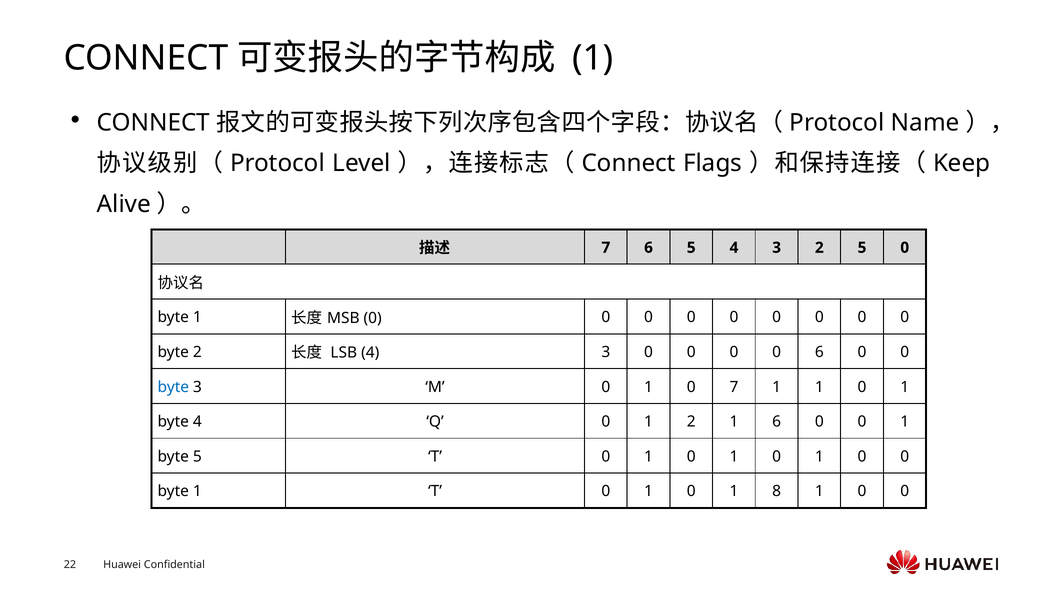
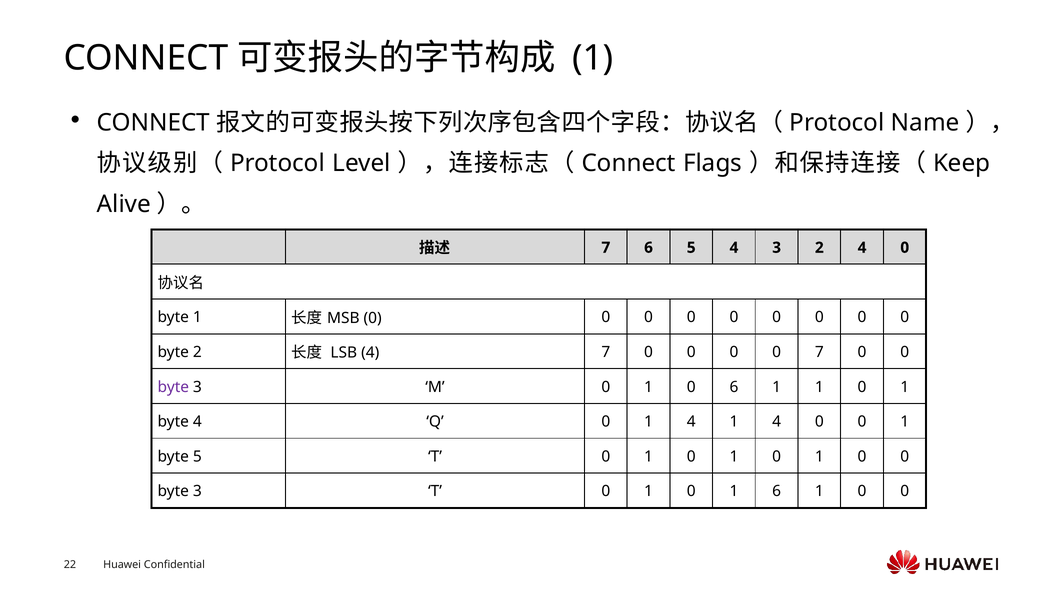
2 5: 5 -> 4
LSB 4 3: 3 -> 7
0 6: 6 -> 7
byte at (173, 387) colour: blue -> purple
0 7: 7 -> 6
0 1 2: 2 -> 4
6 at (777, 422): 6 -> 4
1 at (197, 491): 1 -> 3
1 8: 8 -> 6
